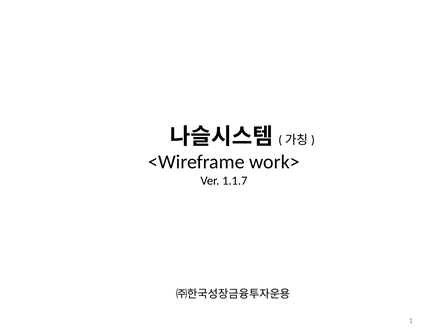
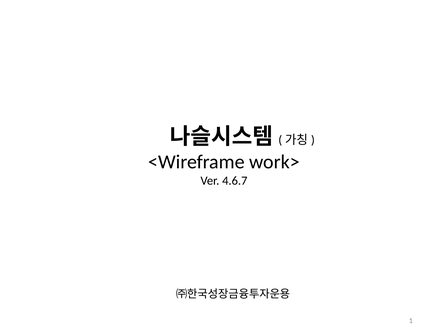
1.1.7: 1.1.7 -> 4.6.7
